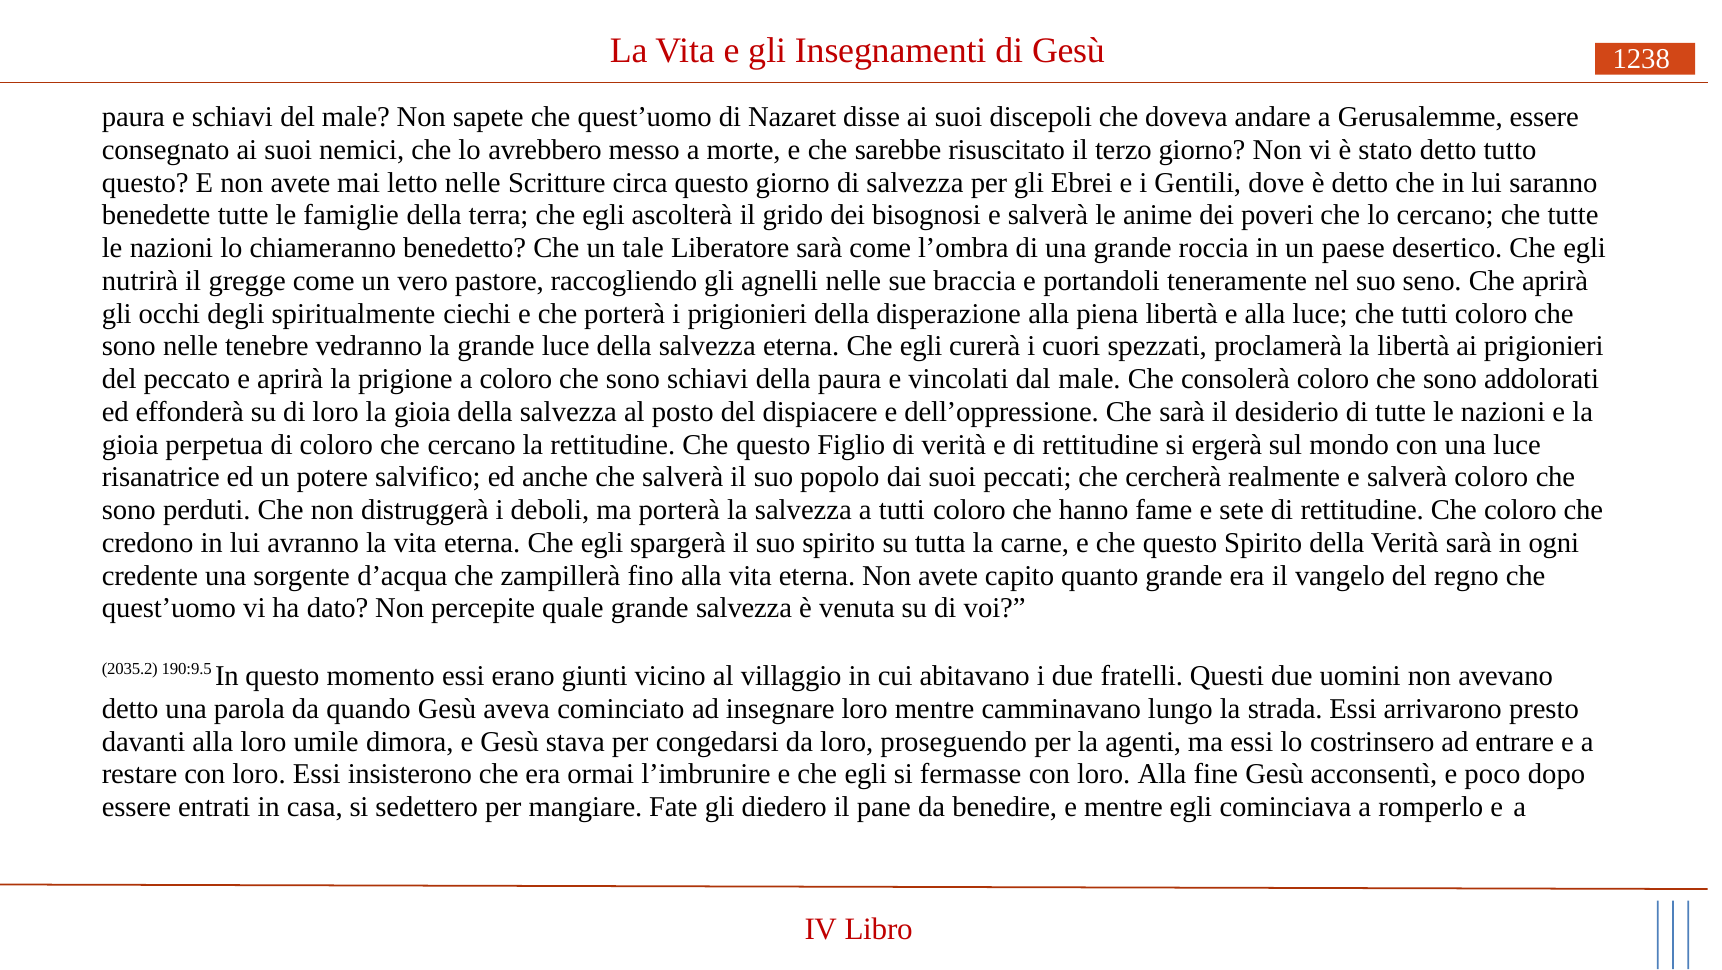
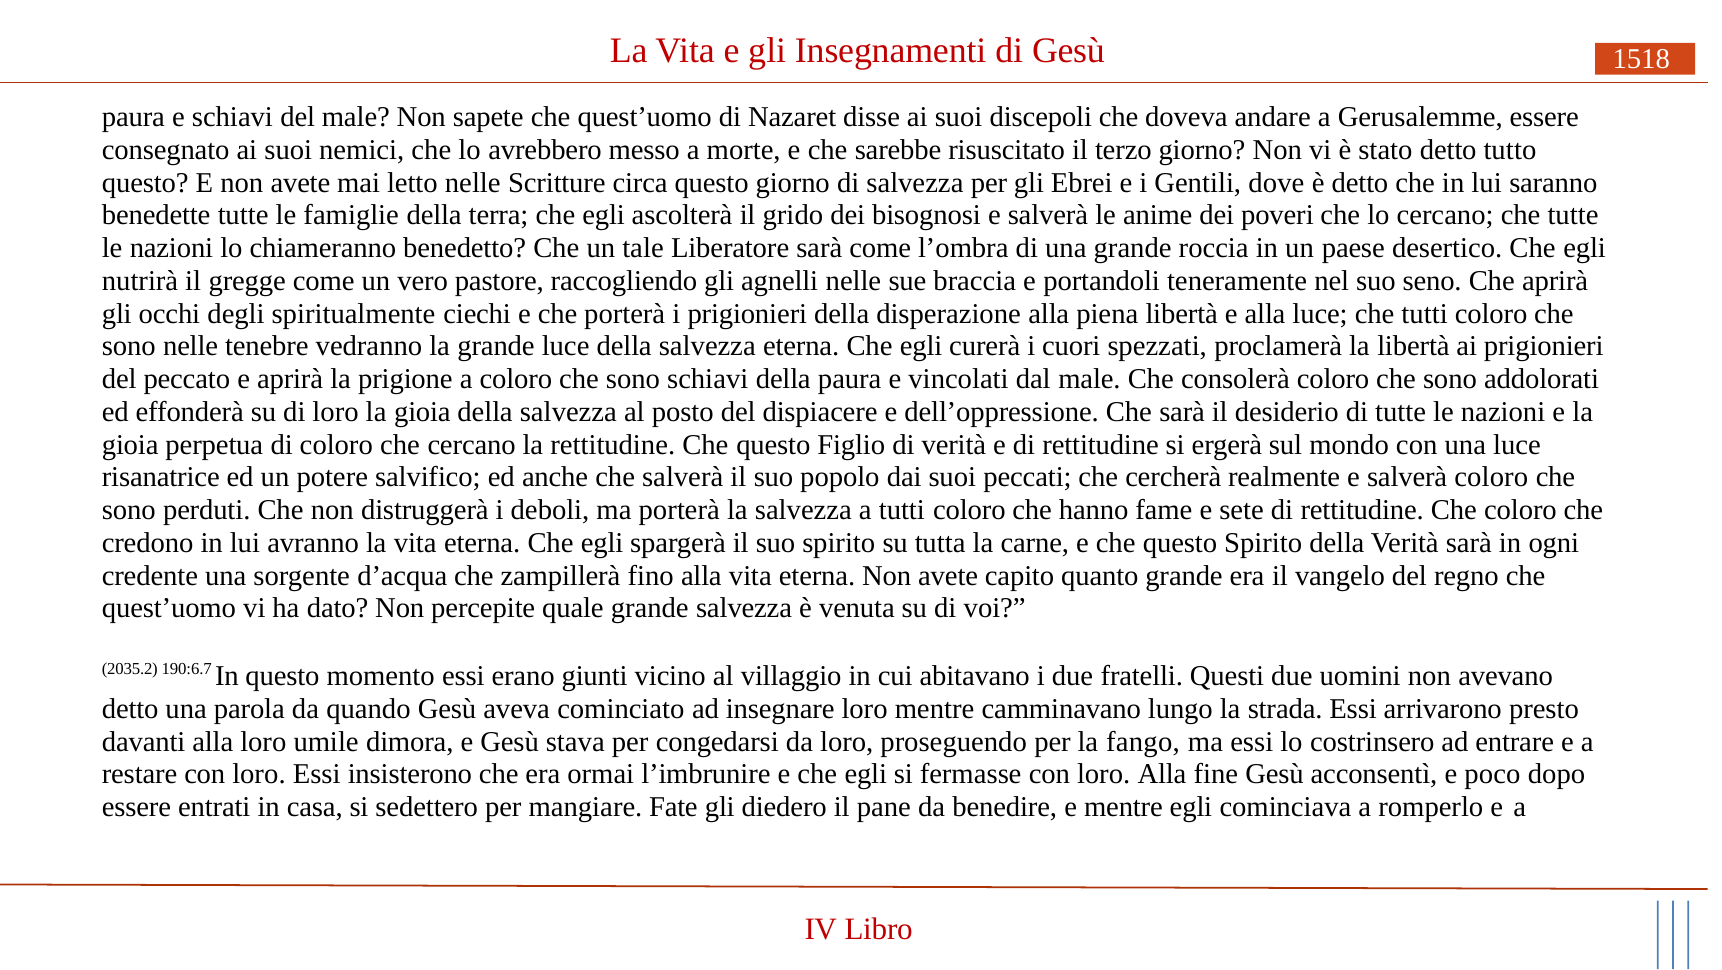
1238: 1238 -> 1518
190:9.5: 190:9.5 -> 190:6.7
agenti: agenti -> fango
